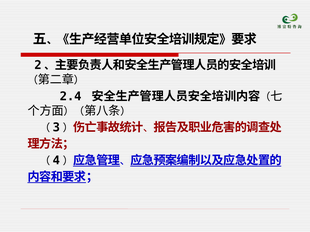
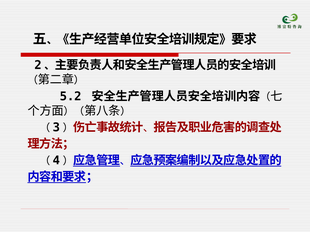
2.4: 2.4 -> 5.2
